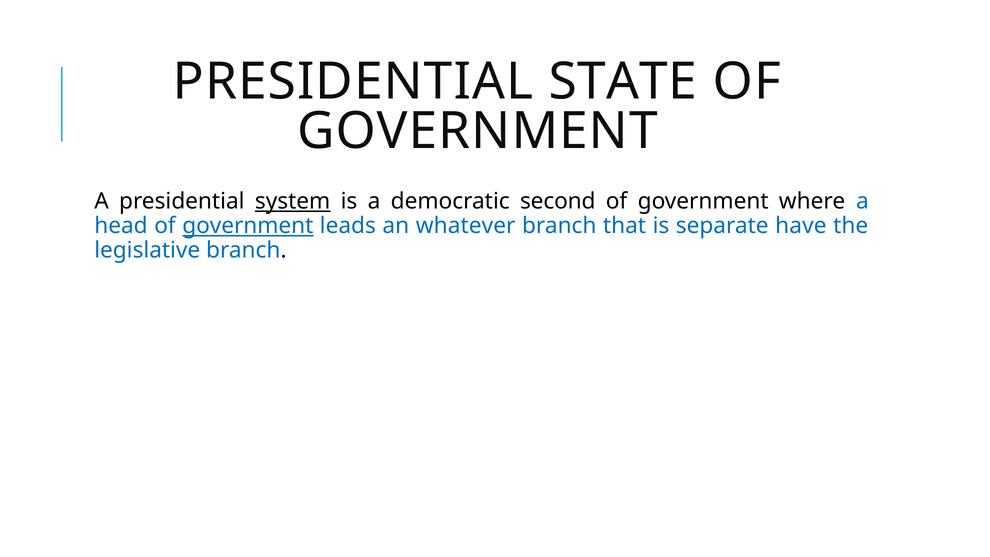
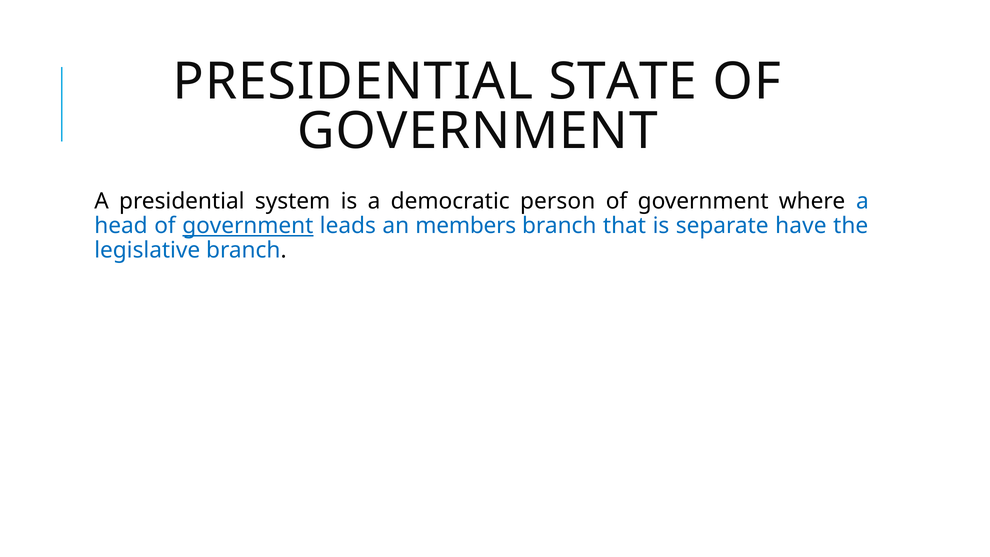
system underline: present -> none
second: second -> person
whatever: whatever -> members
